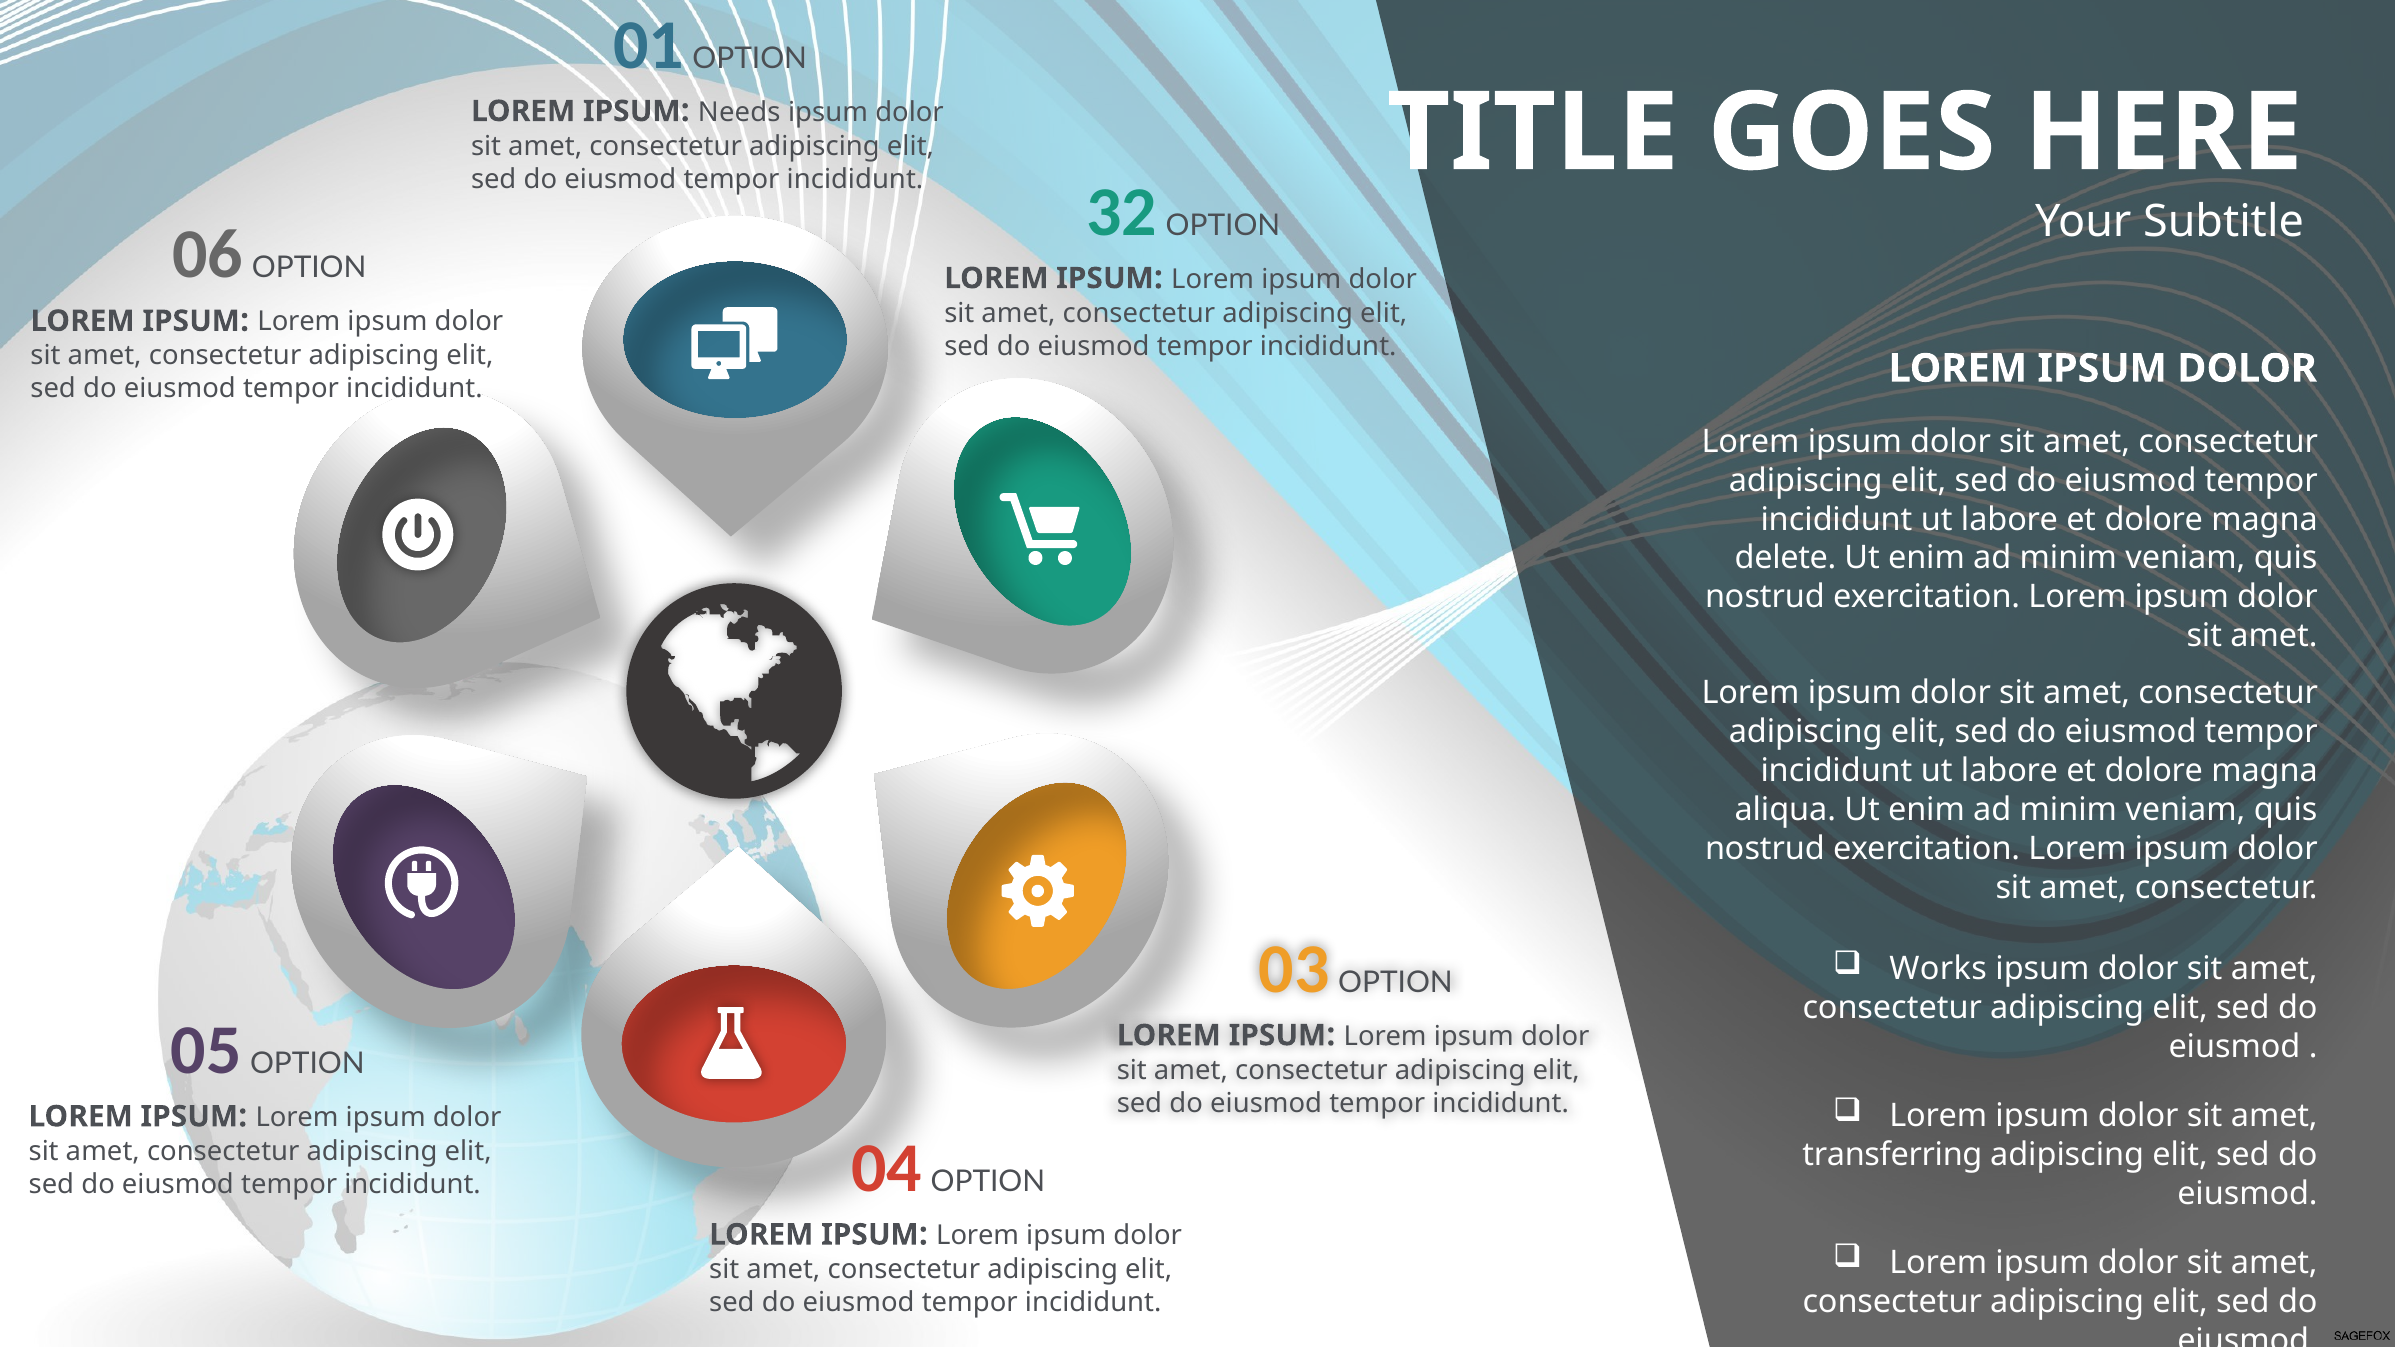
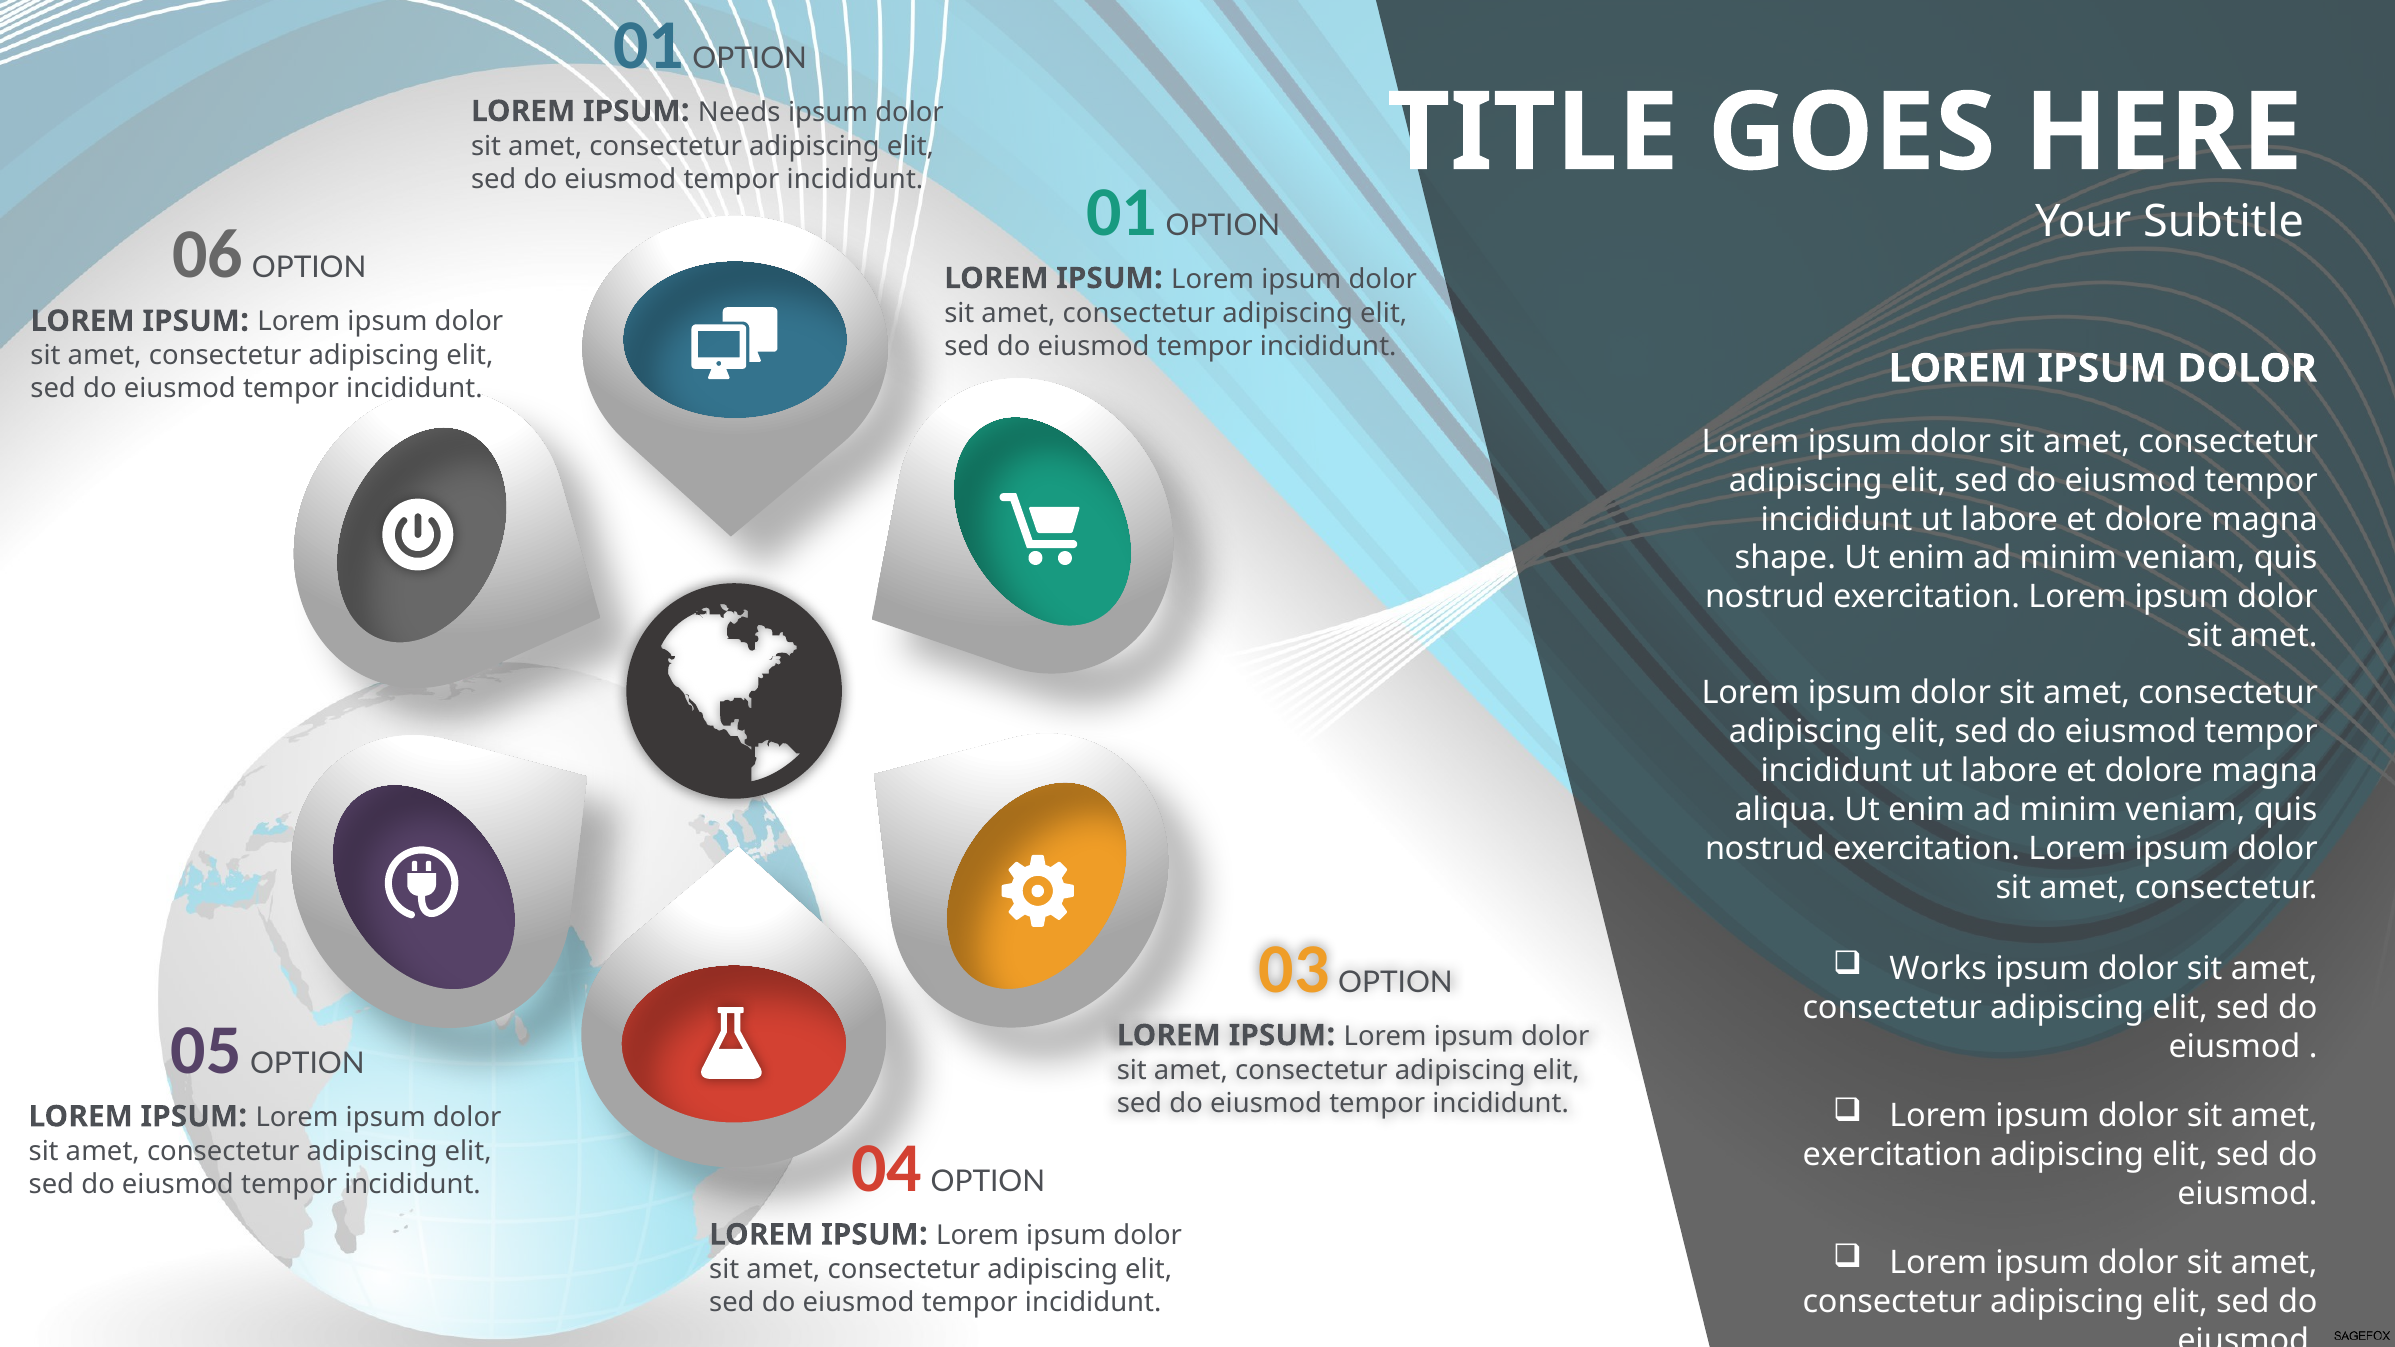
incididunt 32: 32 -> 01
delete: delete -> shape
transferring at (1892, 1155): transferring -> exercitation
